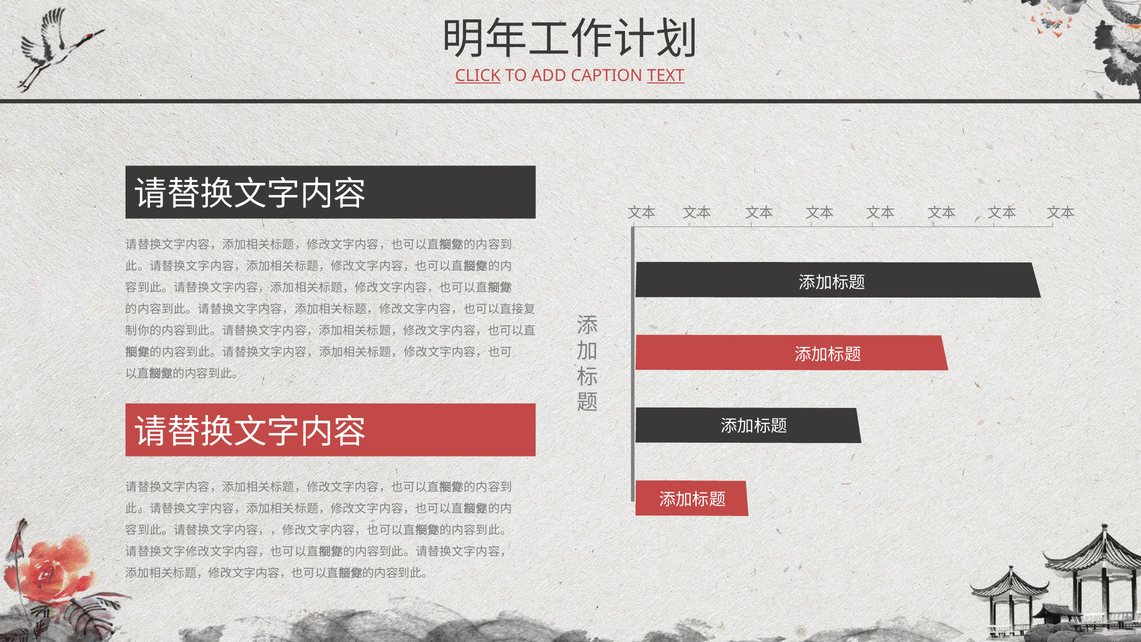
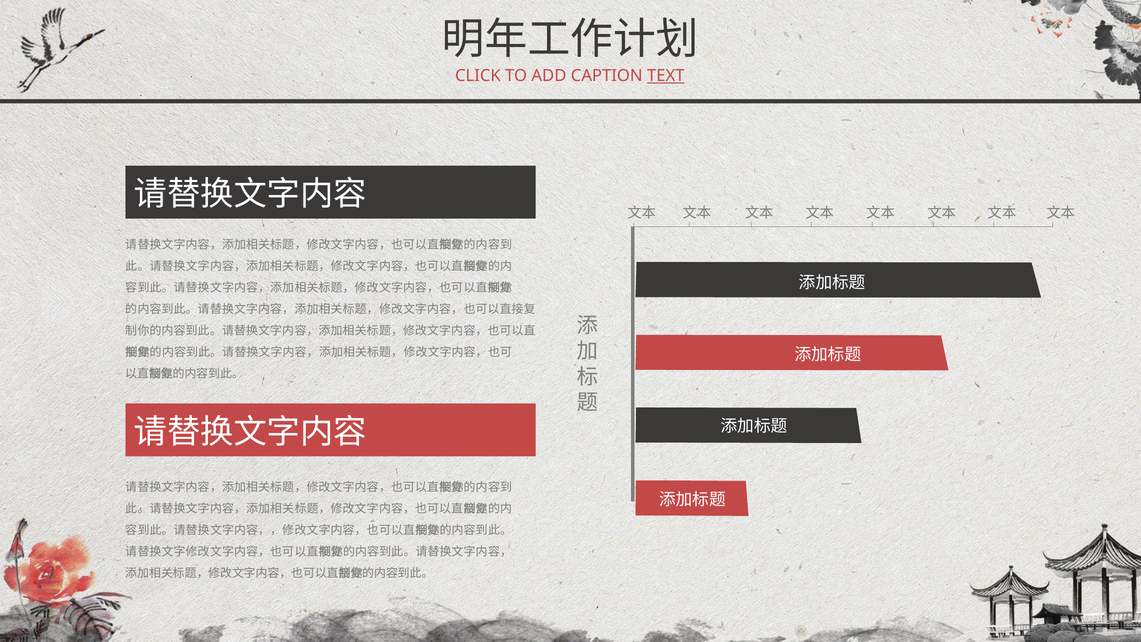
CLICK underline: present -> none
